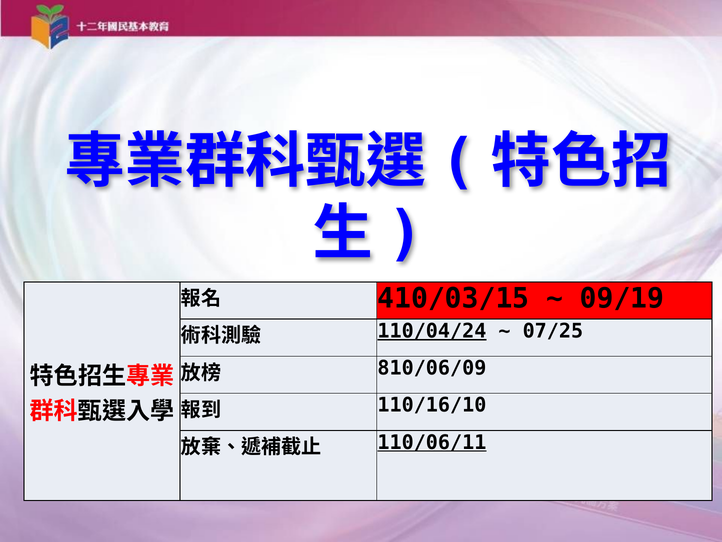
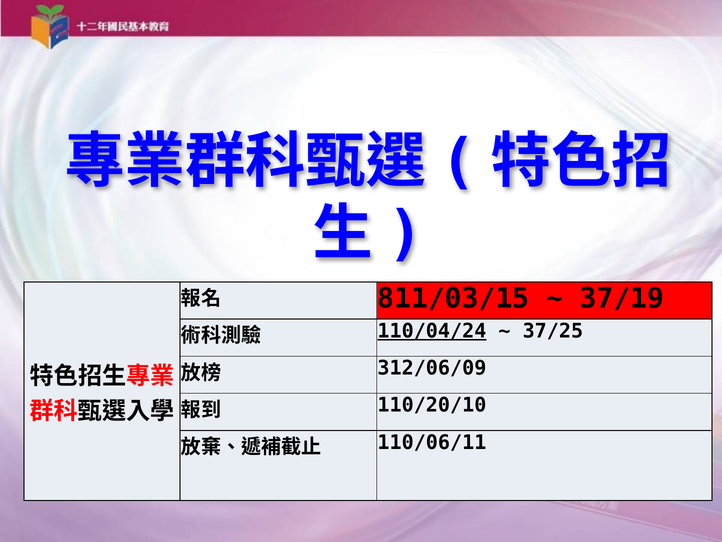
410/03/15: 410/03/15 -> 811/03/15
09/19: 09/19 -> 37/19
07/25: 07/25 -> 37/25
810/06/09: 810/06/09 -> 312/06/09
110/16/10: 110/16/10 -> 110/20/10
110/06/11 underline: present -> none
